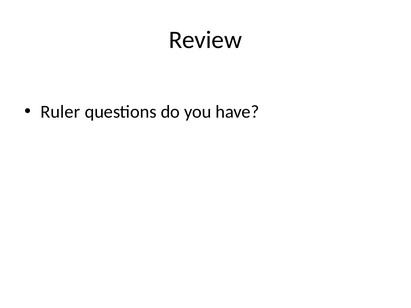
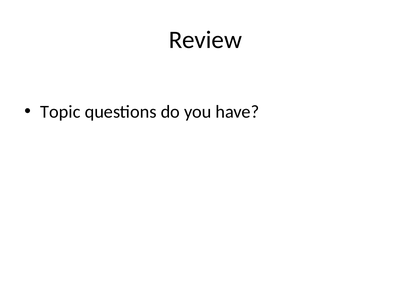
Ruler: Ruler -> Topic
